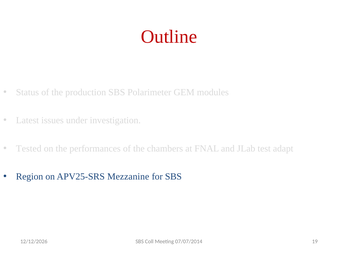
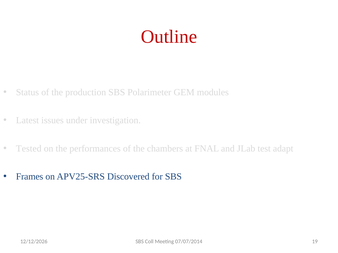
Region: Region -> Frames
Mezzanine: Mezzanine -> Discovered
